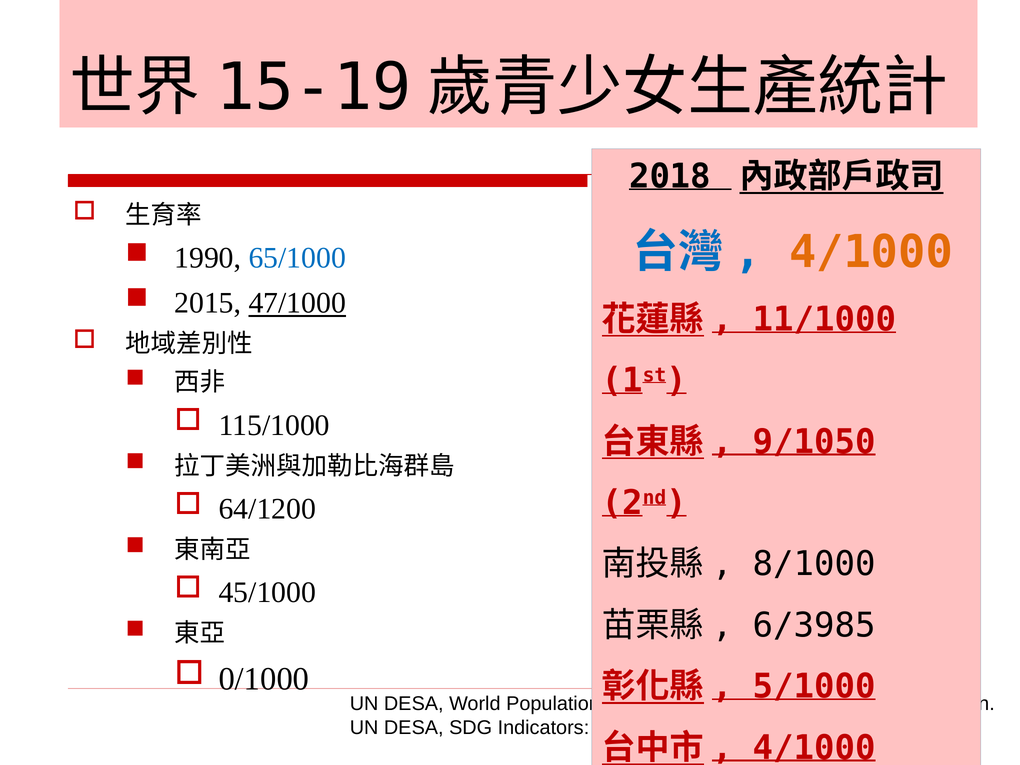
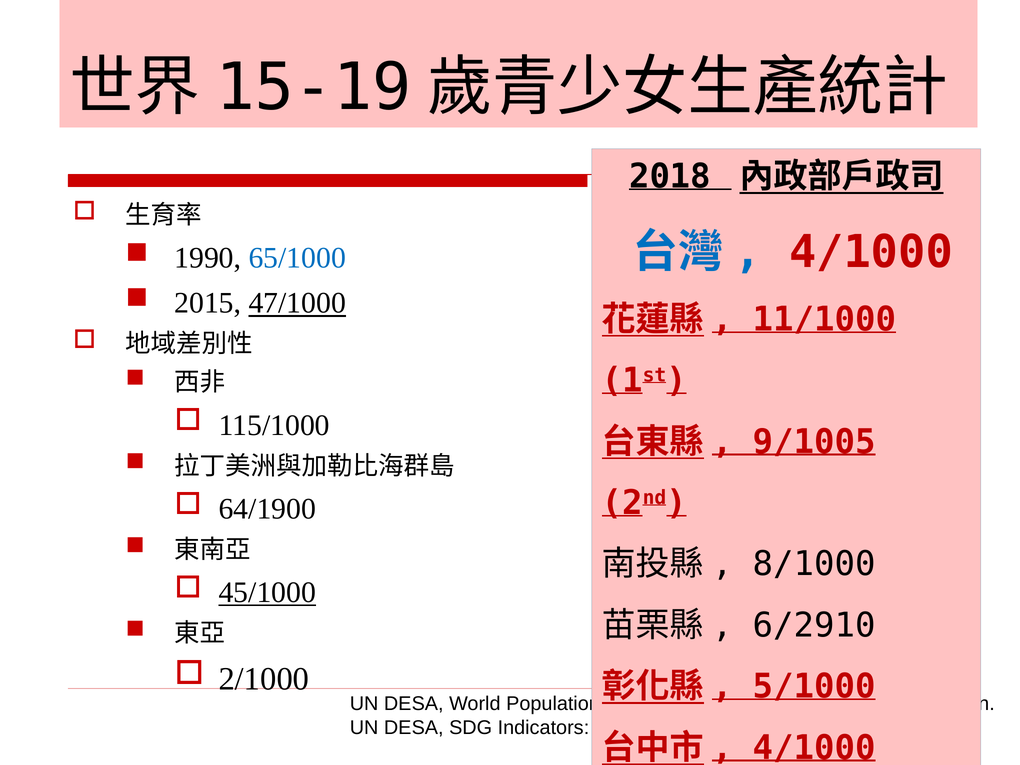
4/1000 at (871, 252) colour: orange -> red
9/1050: 9/1050 -> 9/1005
64/1200: 64/1200 -> 64/1900
45/1000 underline: none -> present
6/3985: 6/3985 -> 6/2910
0/1000: 0/1000 -> 2/1000
